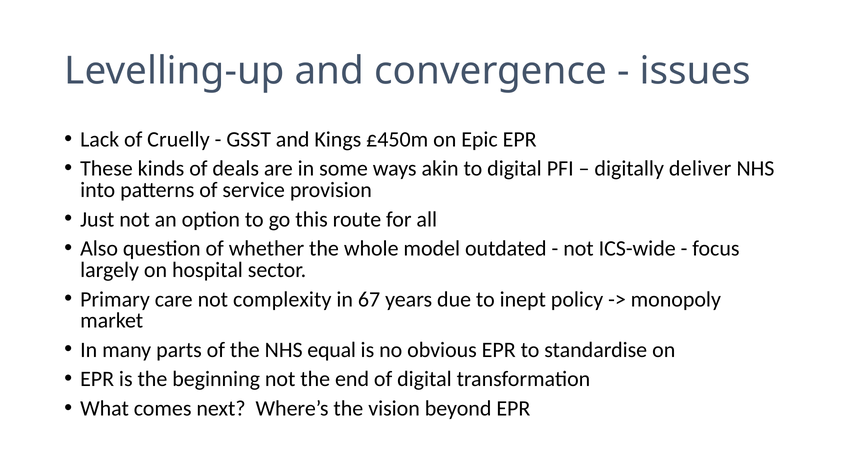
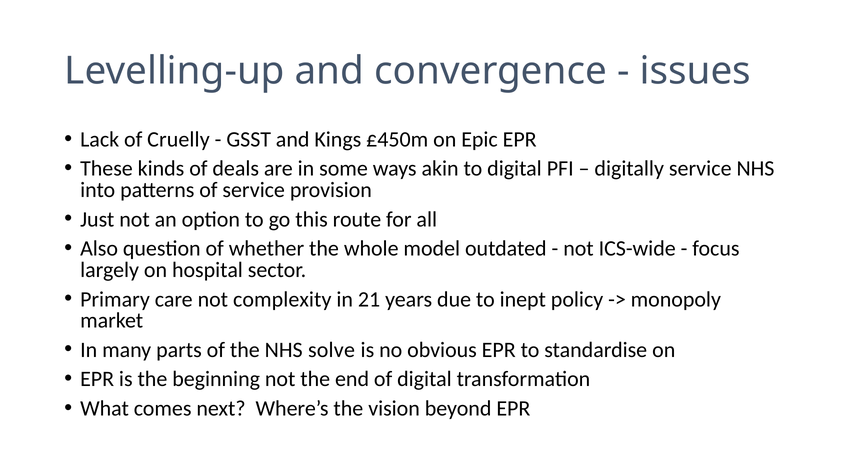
digitally deliver: deliver -> service
67: 67 -> 21
equal: equal -> solve
